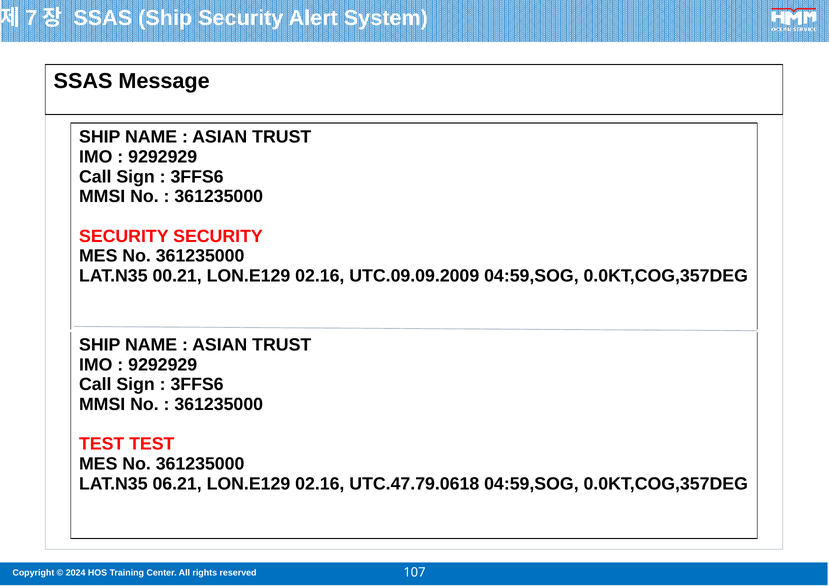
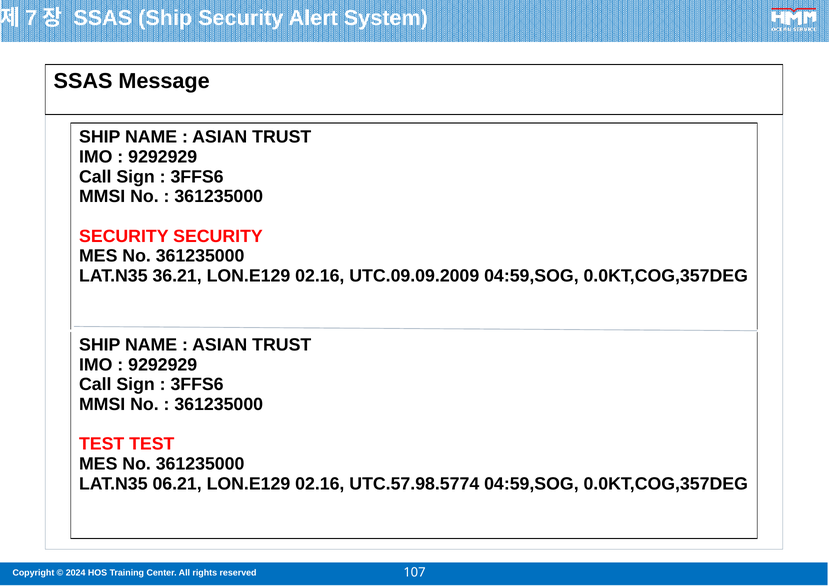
00.21: 00.21 -> 36.21
UTC.47.79.0618: UTC.47.79.0618 -> UTC.57.98.5774
